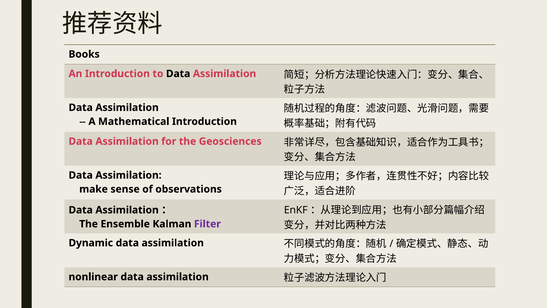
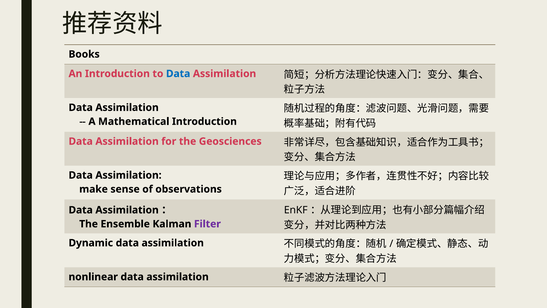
Data at (178, 74) colour: black -> blue
